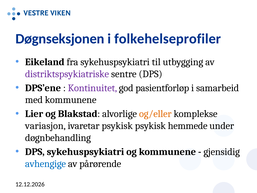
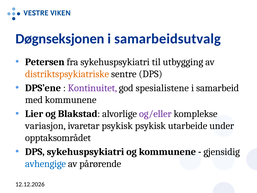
folkehelseprofiler: folkehelseprofiler -> samarbeidsutvalg
Eikeland: Eikeland -> Petersen
distriktspsykiatriske colour: purple -> orange
pasientforløp: pasientforløp -> spesialistene
og/eller colour: orange -> purple
hemmede: hemmede -> utarbeide
døgnbehandling: døgnbehandling -> opptaksområdet
